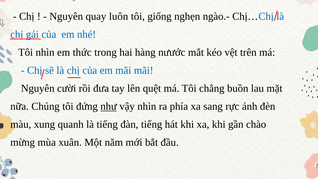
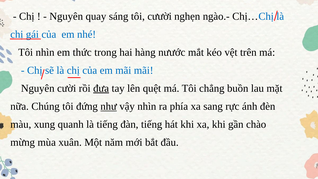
luôn: luôn -> sáng
giống: giống -> cưười
đưa underline: none -> present
